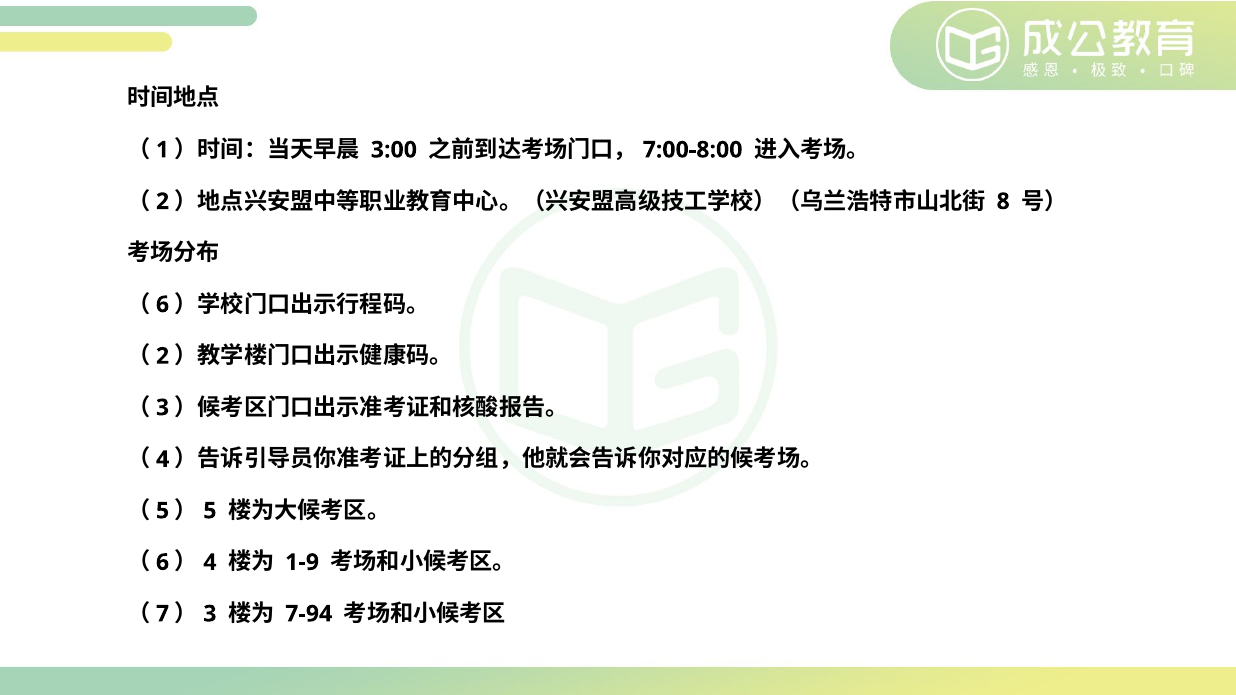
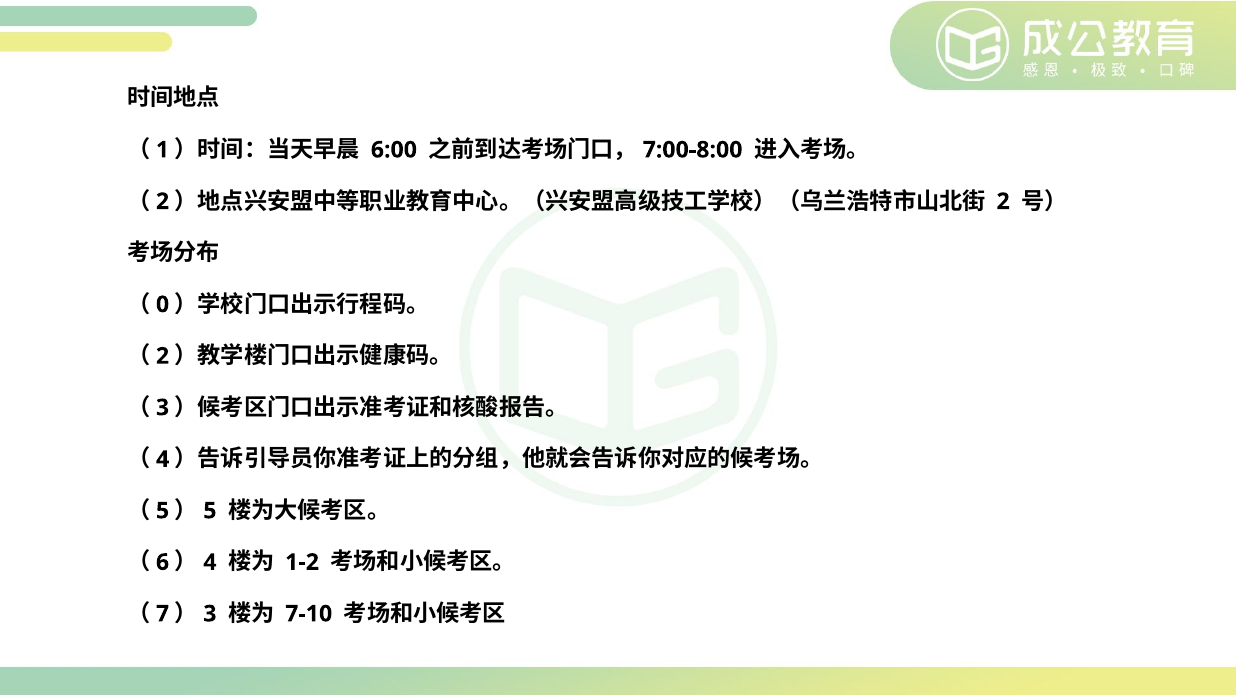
3:00: 3:00 -> 6:00
8 at (1003, 201): 8 -> 2
6 at (163, 305): 6 -> 0
1-9: 1-9 -> 1-2
7-94: 7-94 -> 7-10
